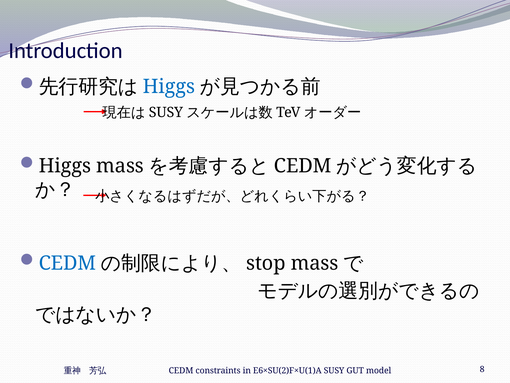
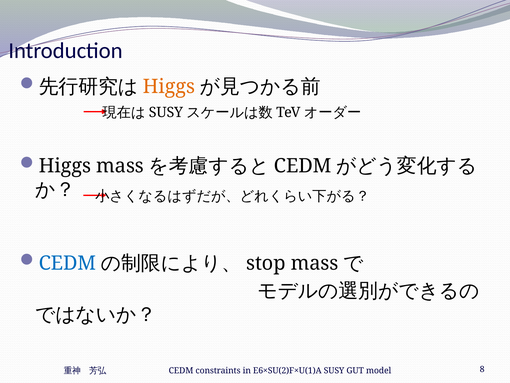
Higgs at (169, 87) colour: blue -> orange
